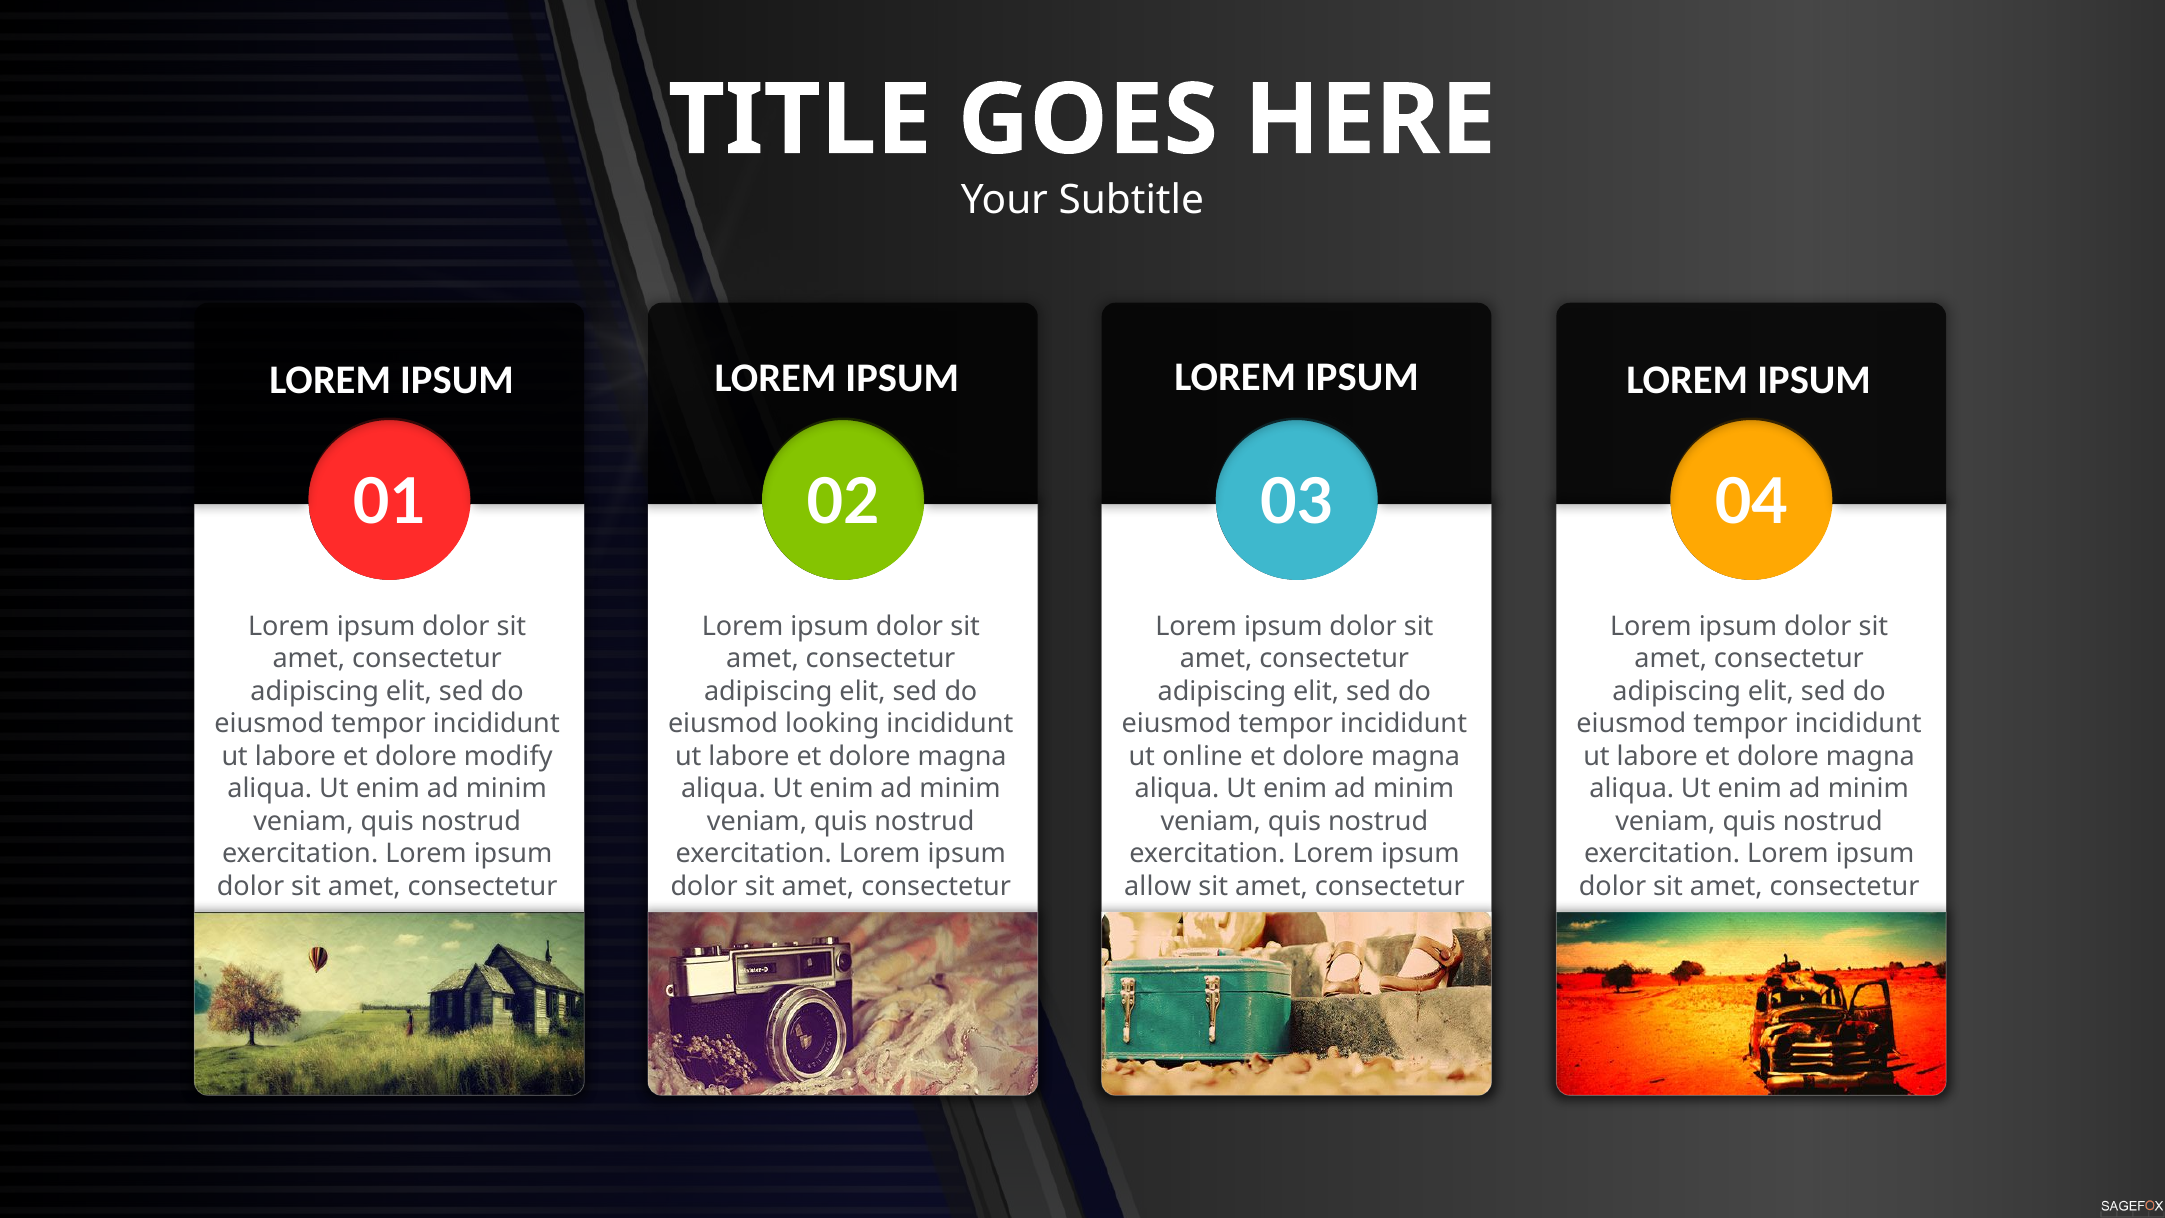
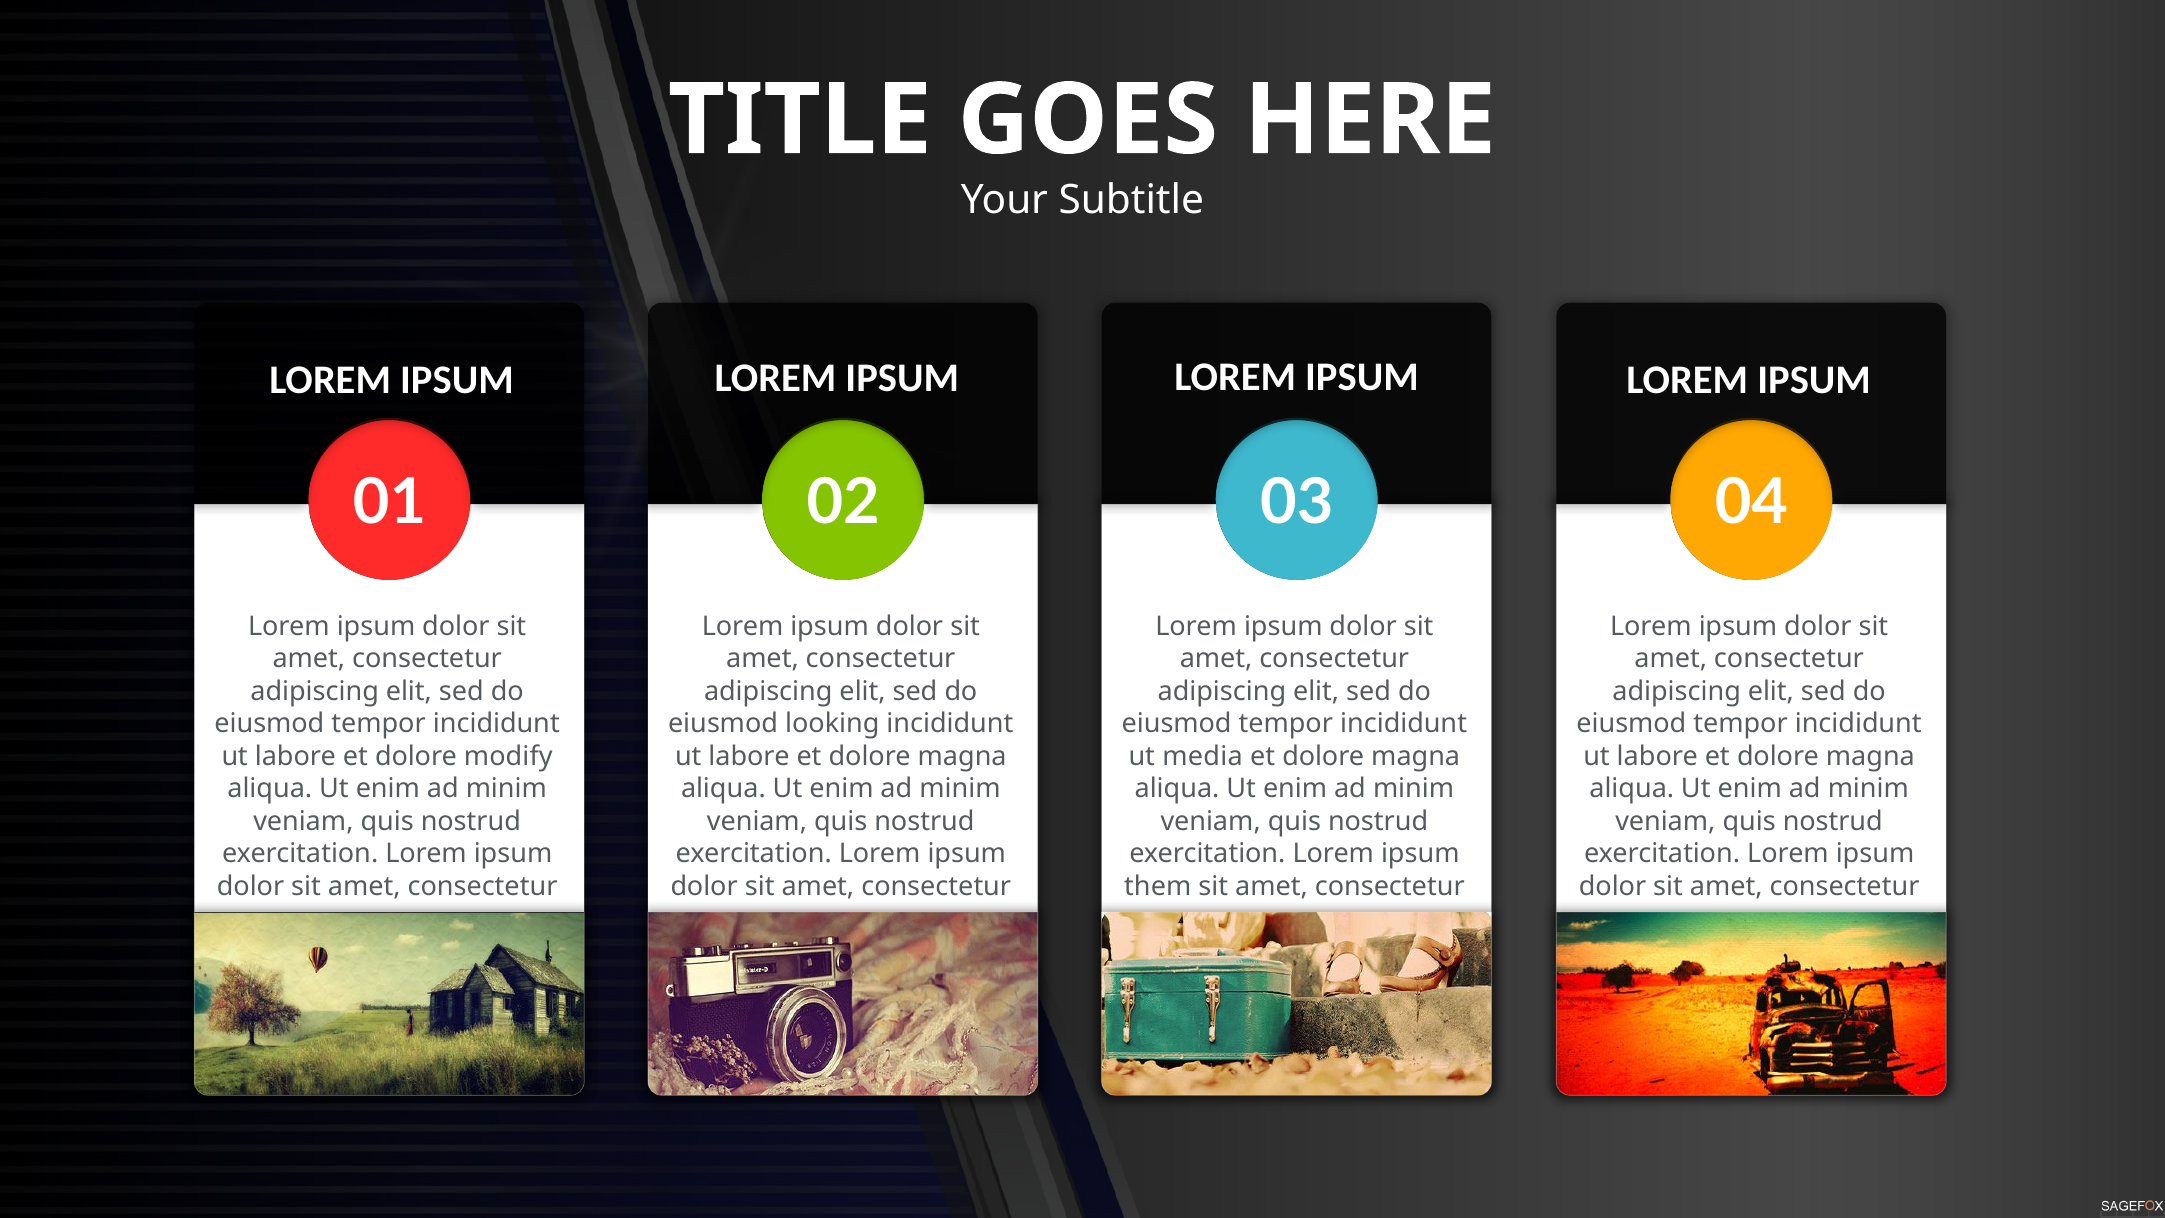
online: online -> media
allow: allow -> them
